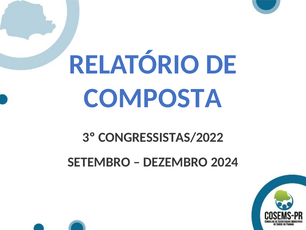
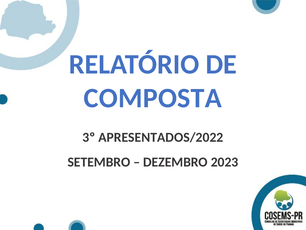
CONGRESSISTAS/2022: CONGRESSISTAS/2022 -> APRESENTADOS/2022
2024: 2024 -> 2023
